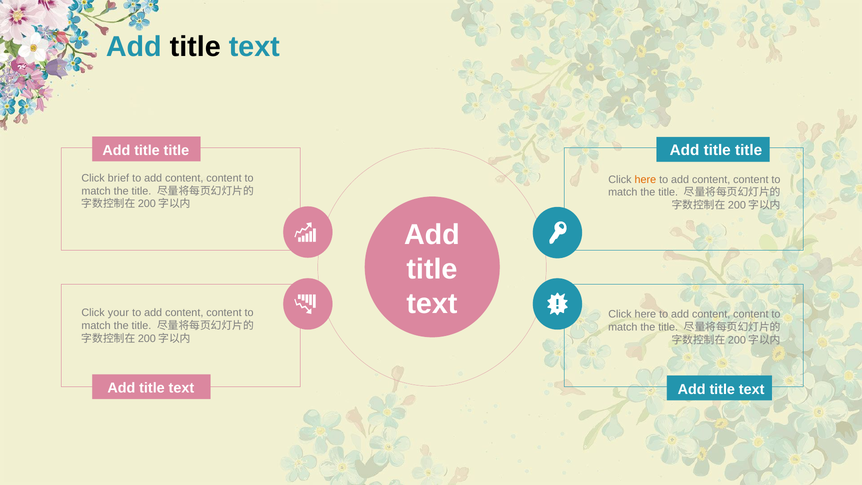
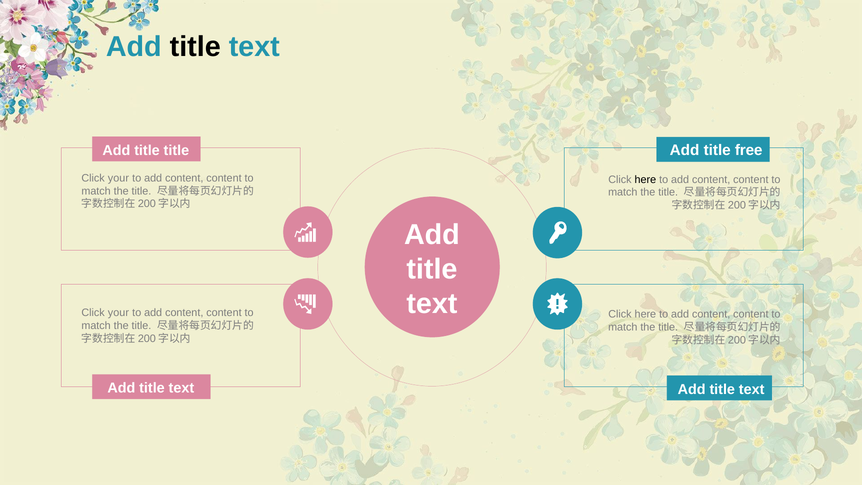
title at (749, 150): title -> free
brief at (118, 178): brief -> your
here at (645, 179) colour: orange -> black
